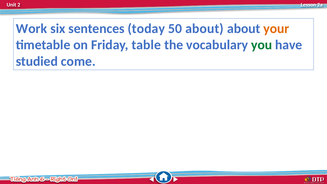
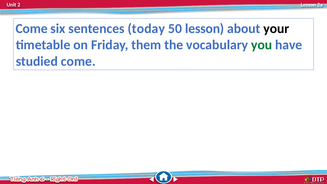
Work at (31, 29): Work -> Come
50 about: about -> lesson
your colour: orange -> black
table: table -> them
